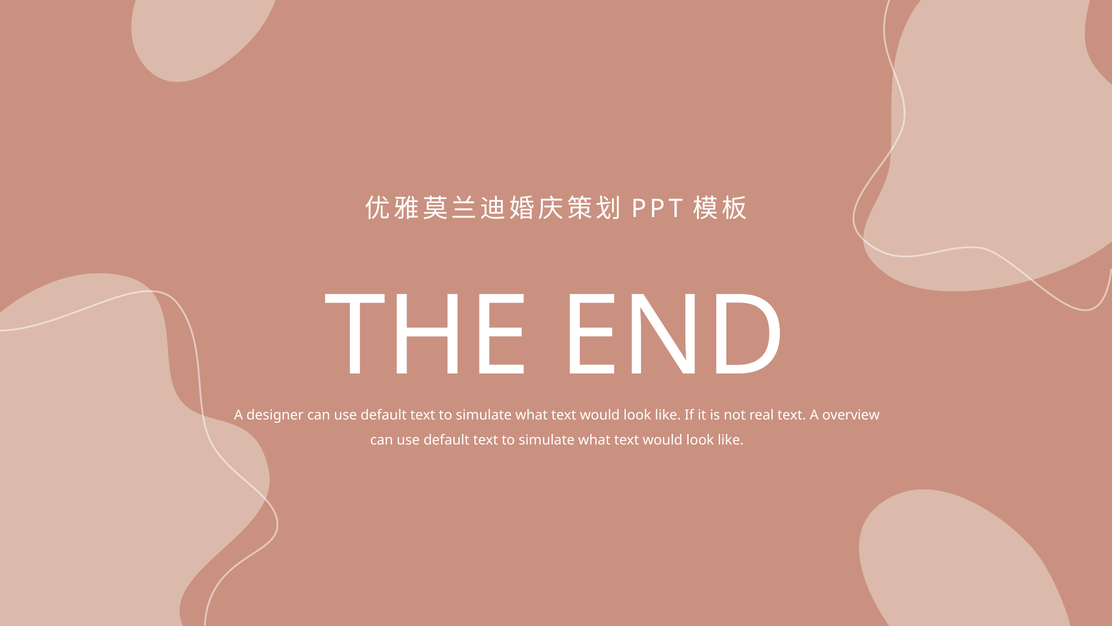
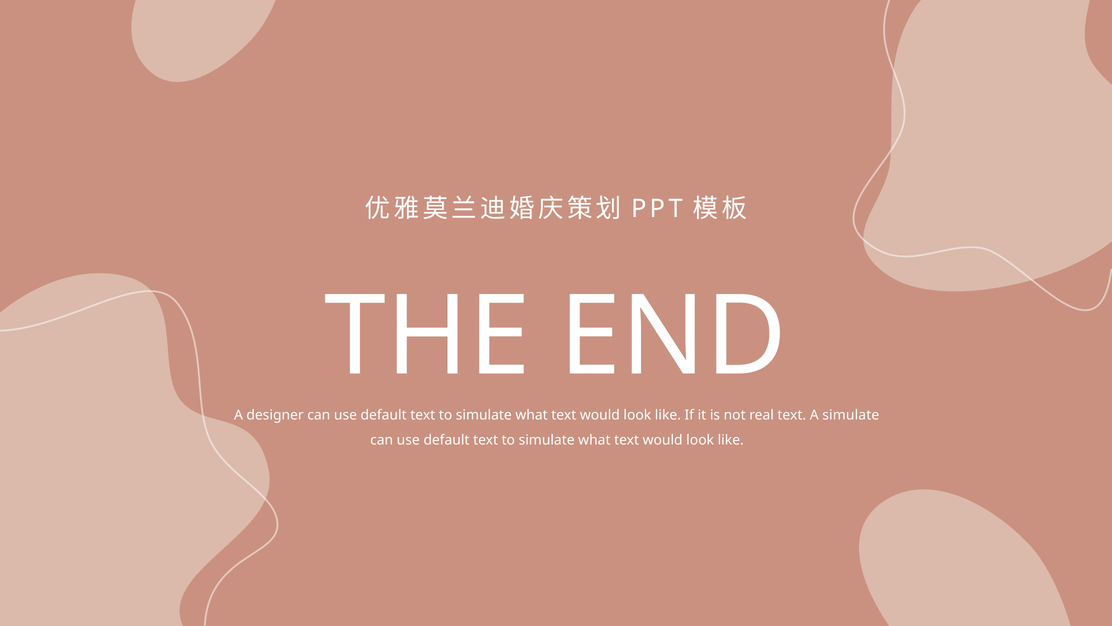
A overview: overview -> simulate
